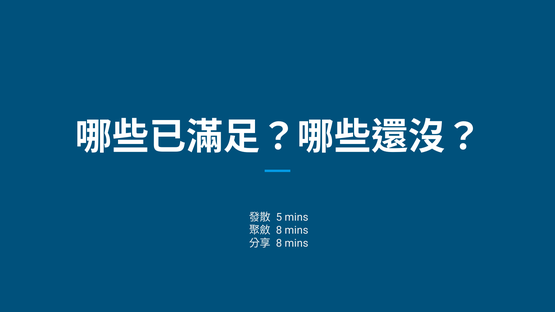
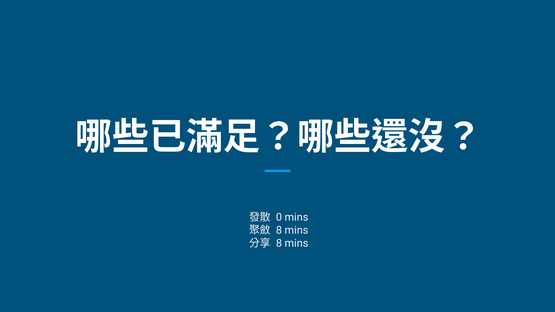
5: 5 -> 0
